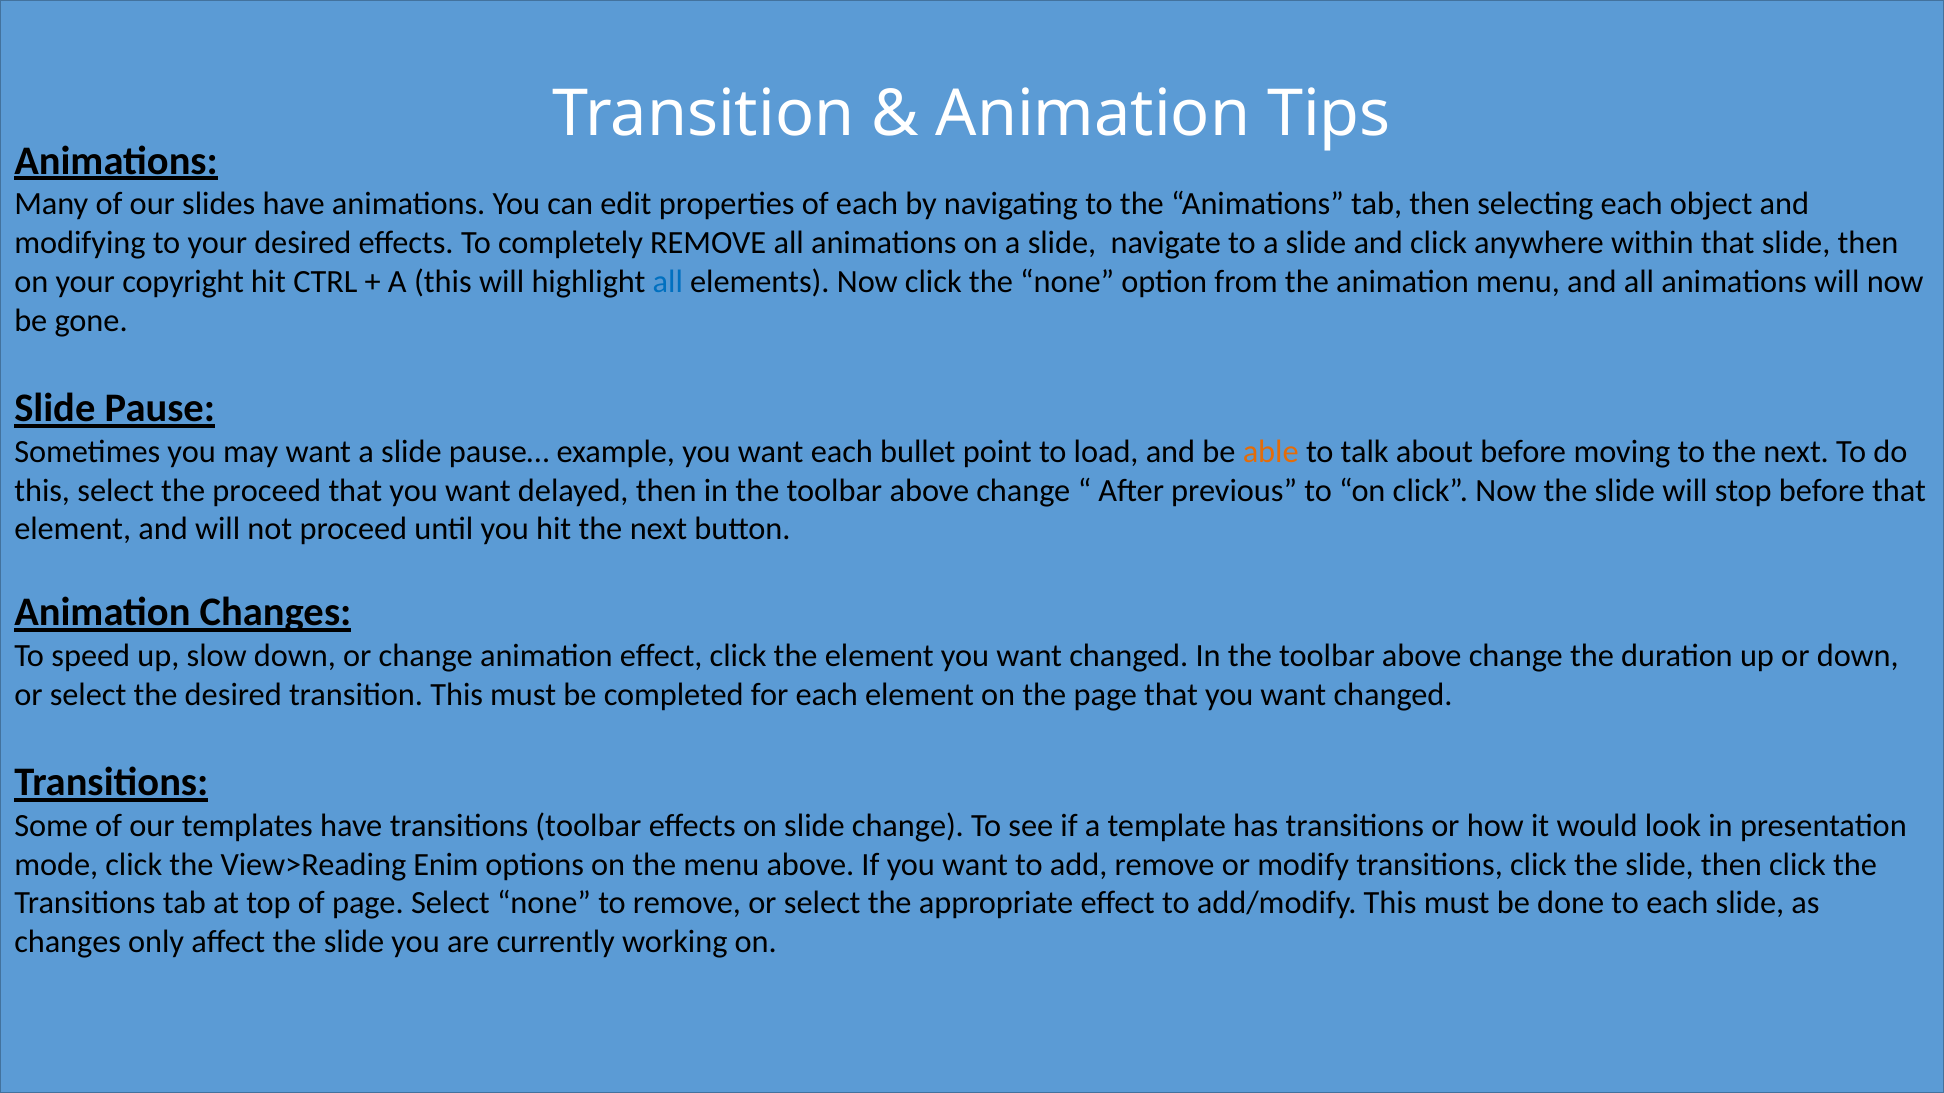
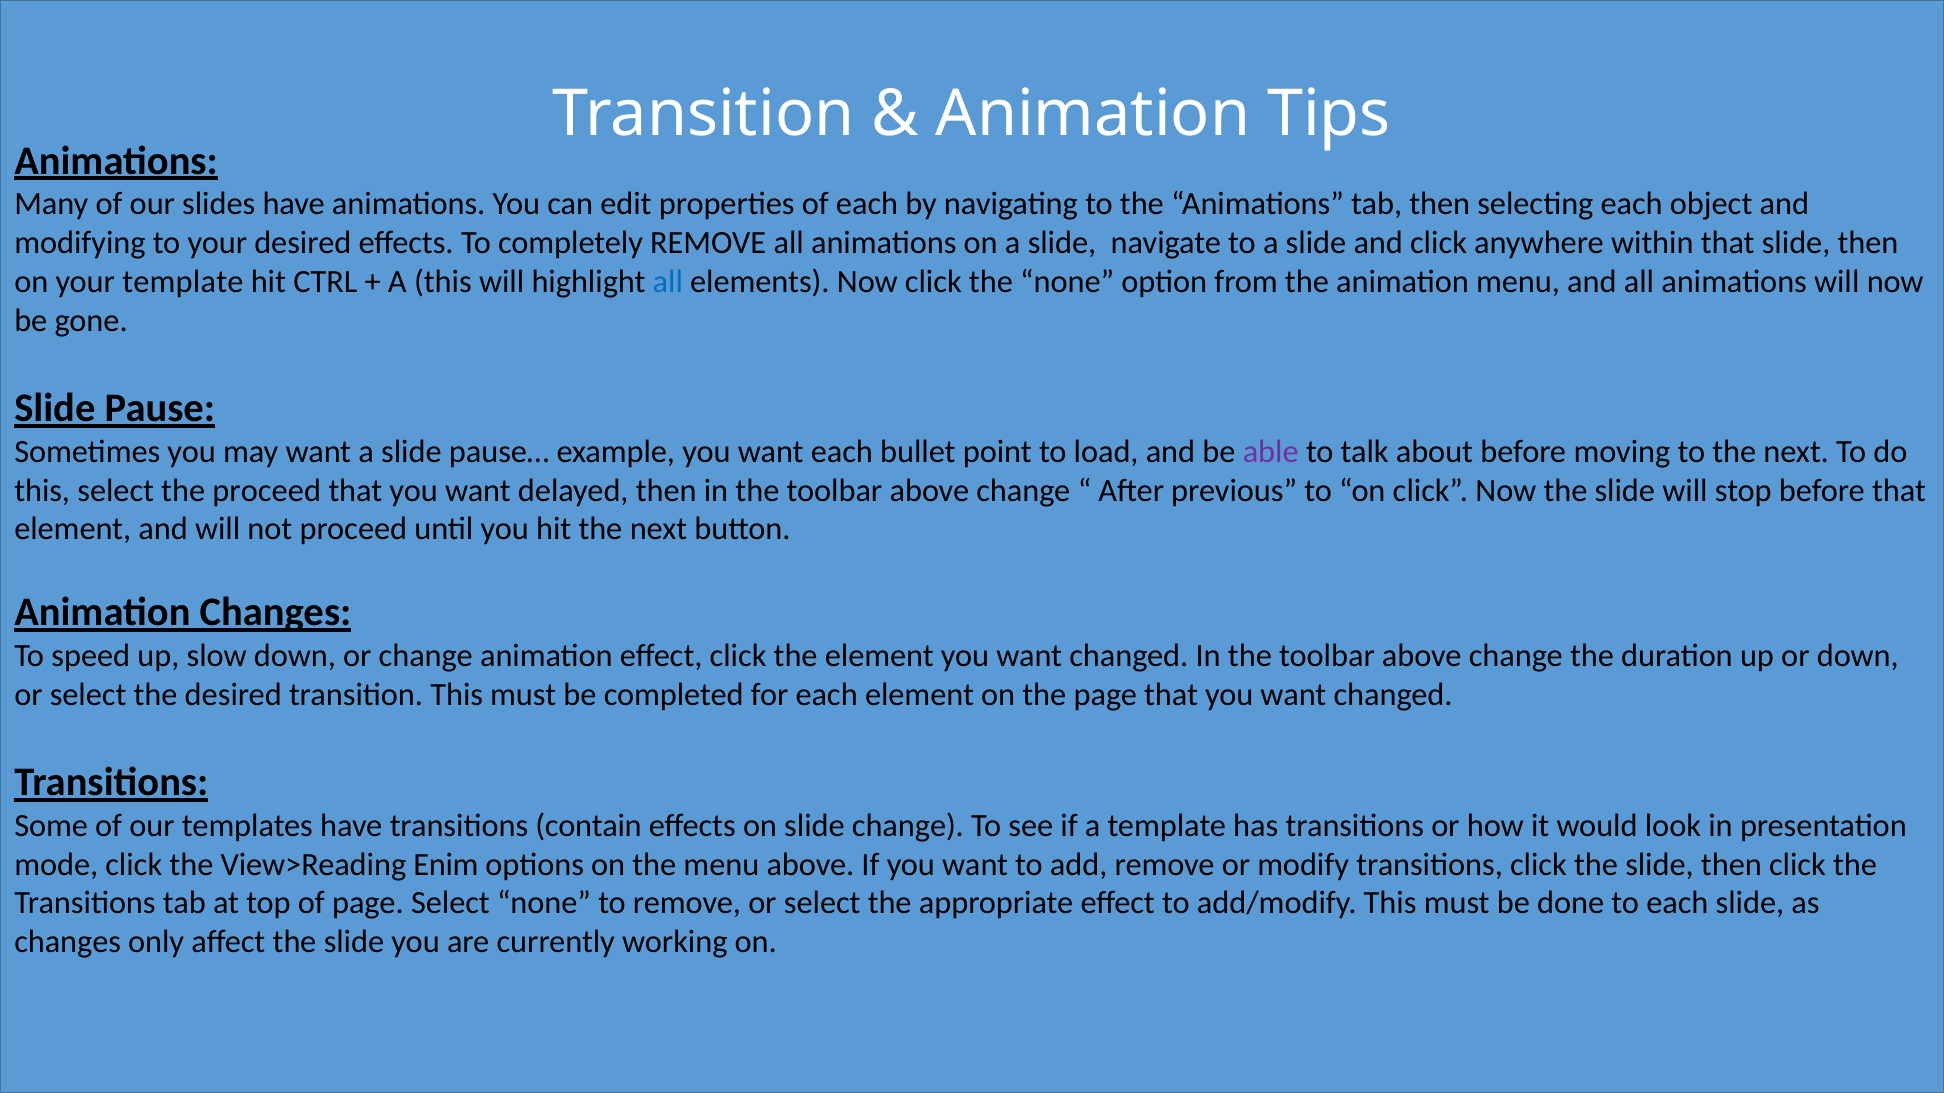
your copyright: copyright -> template
able colour: orange -> purple
transitions toolbar: toolbar -> contain
